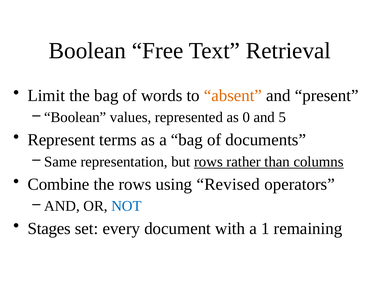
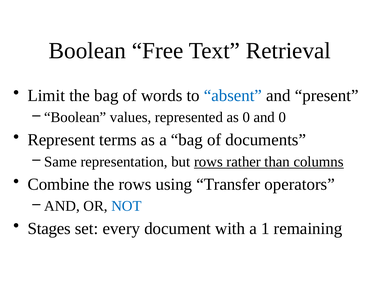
absent colour: orange -> blue
and 5: 5 -> 0
Revised: Revised -> Transfer
